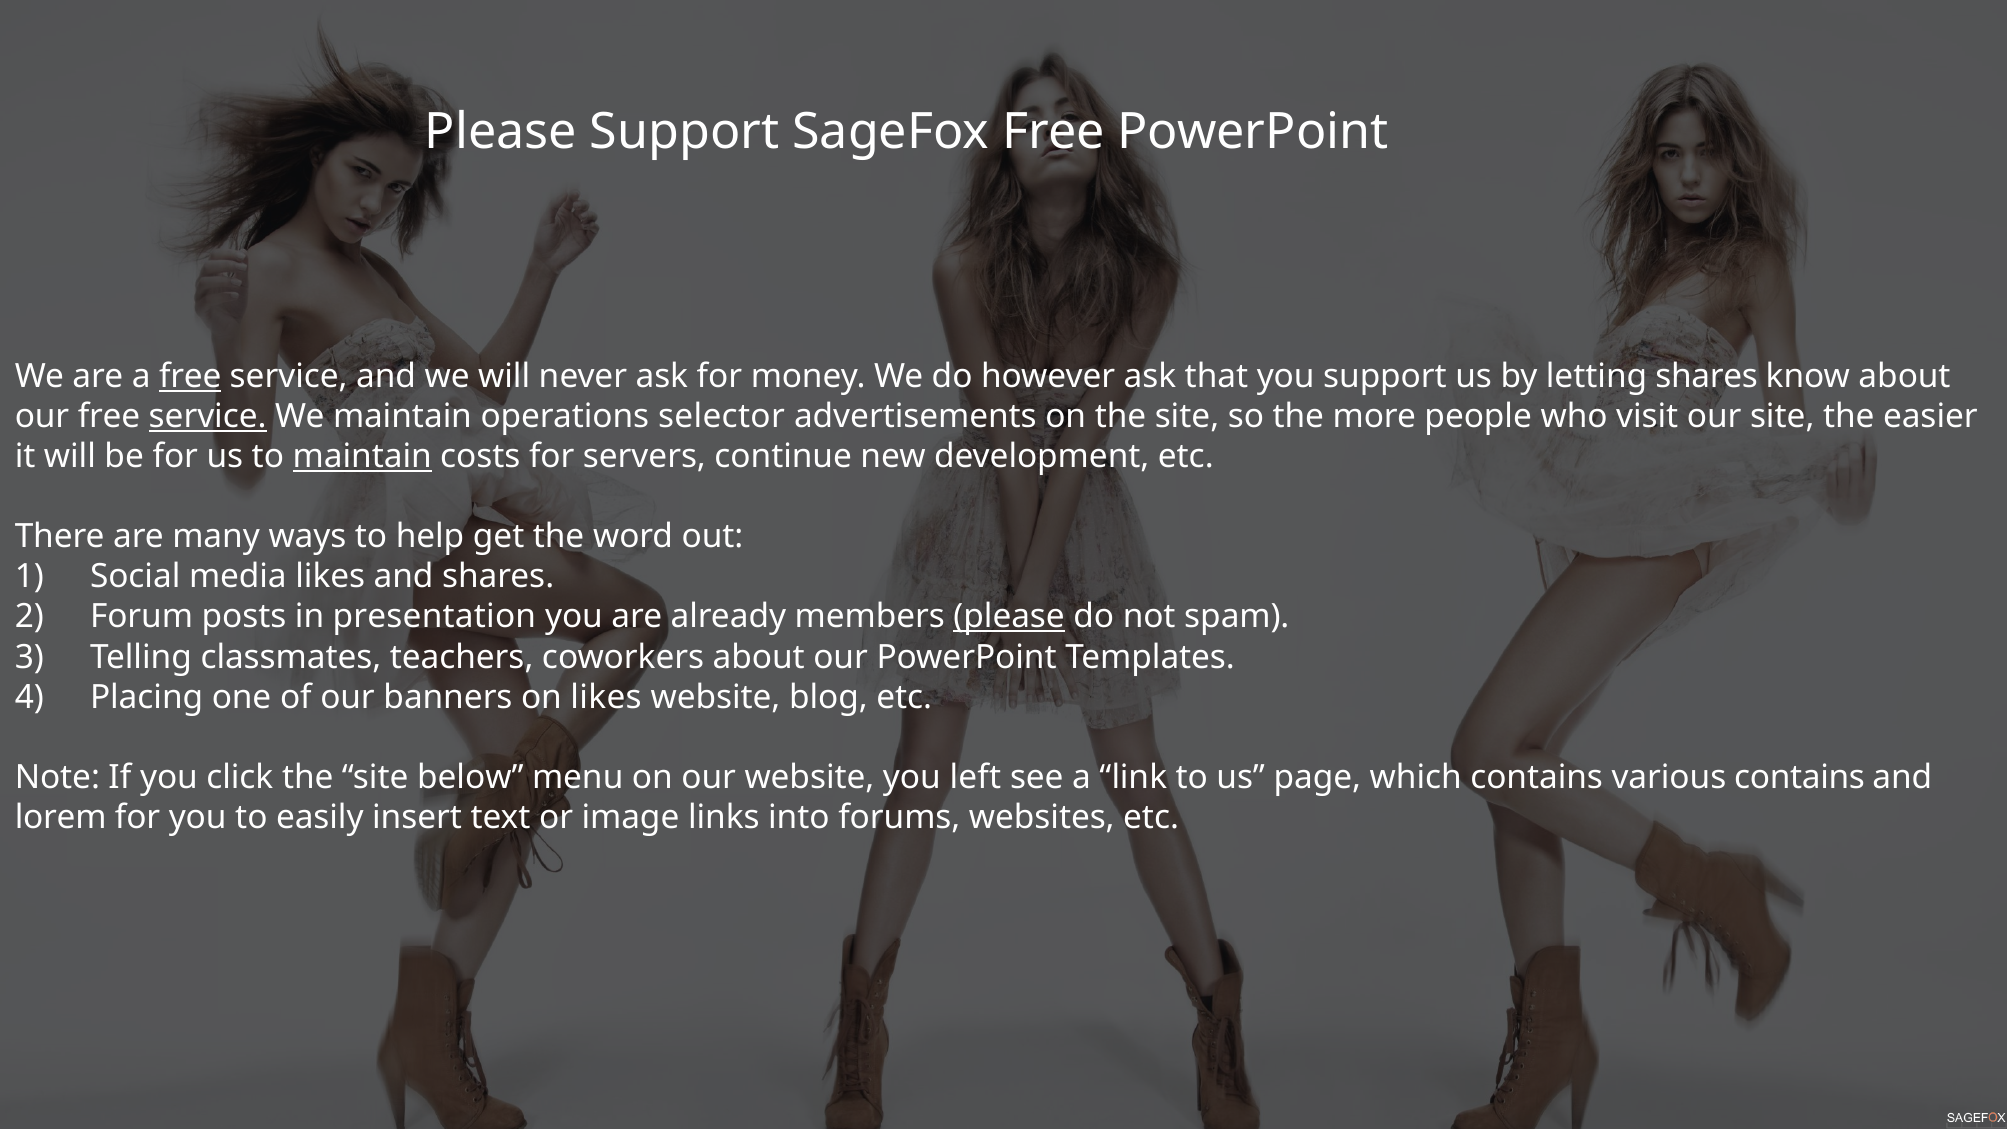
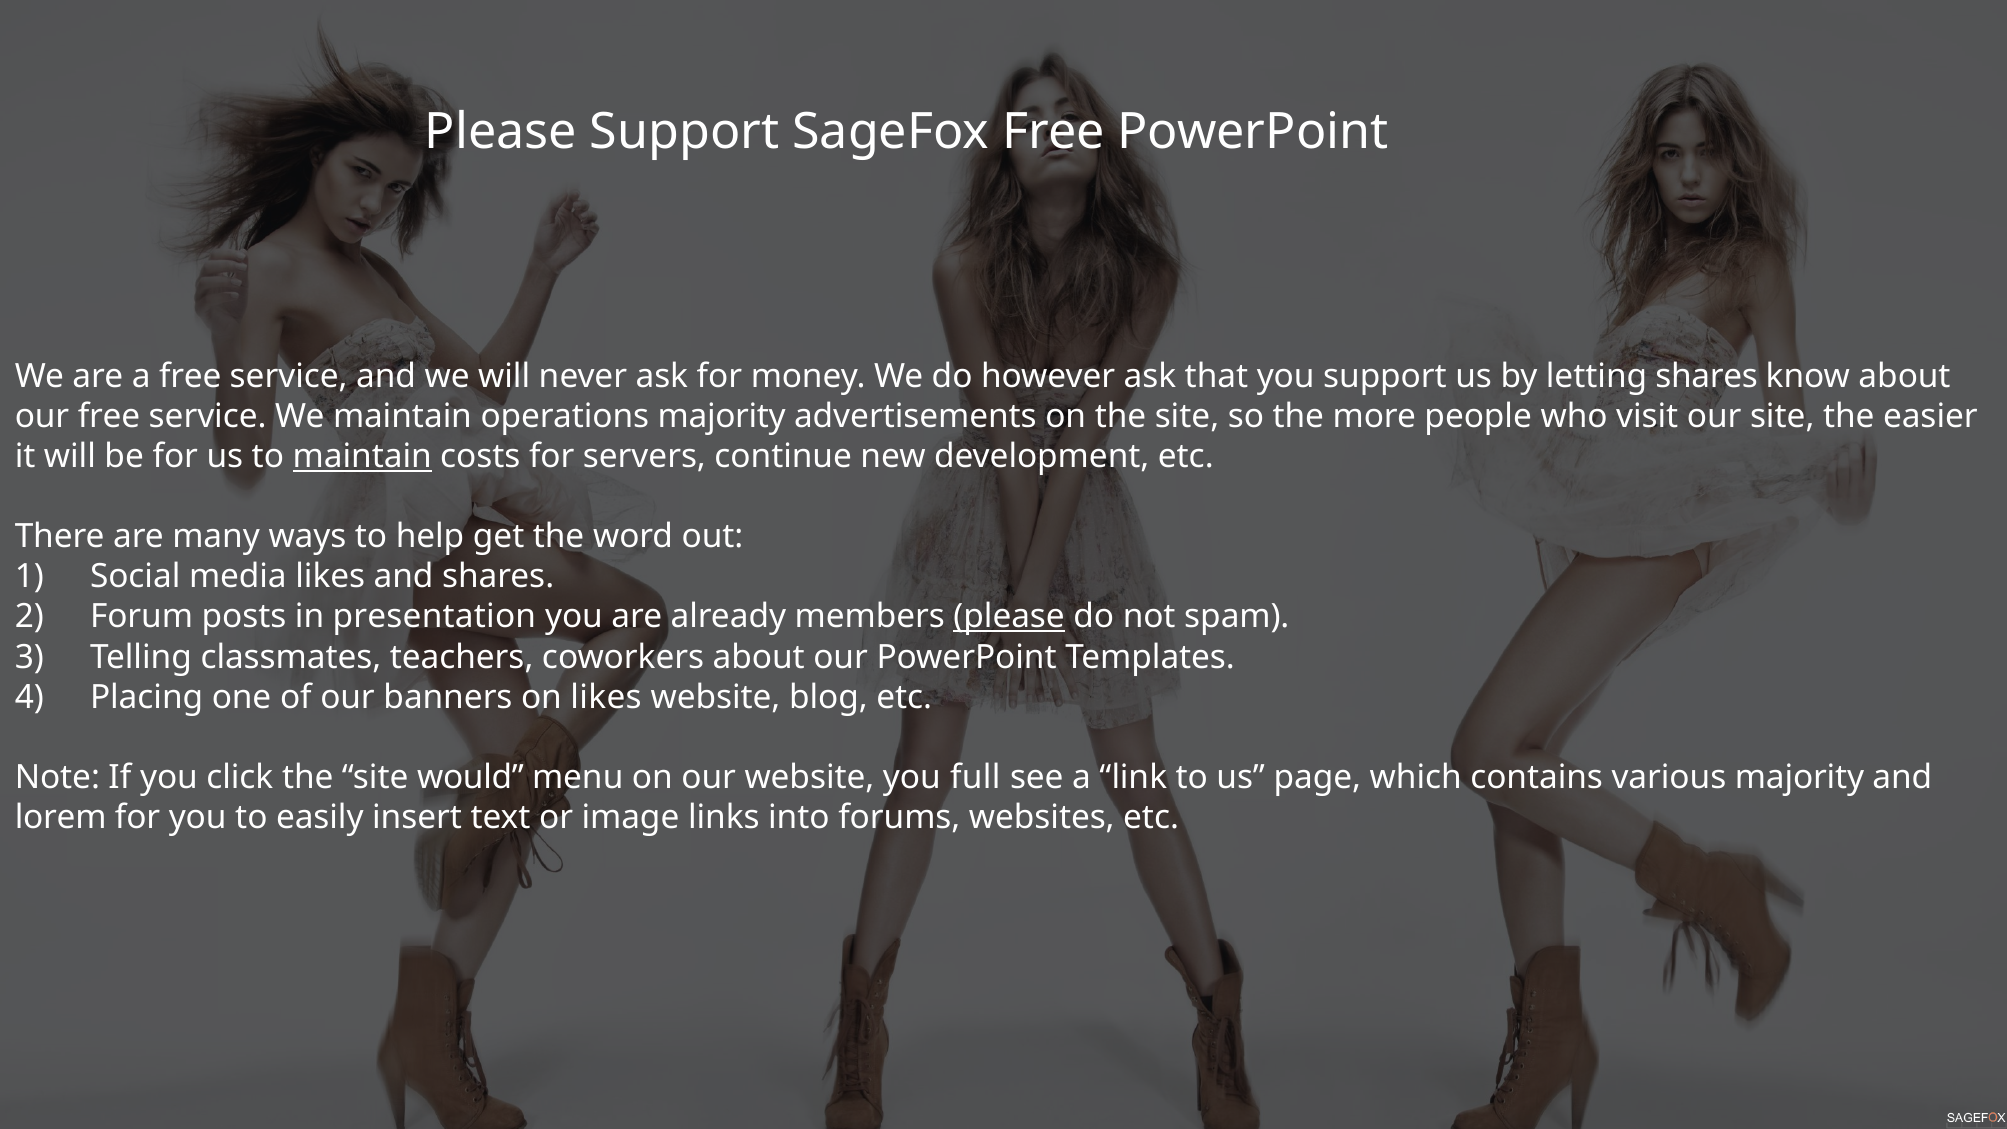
free at (190, 376) underline: present -> none
service at (208, 416) underline: present -> none
operations selector: selector -> majority
below: below -> would
left: left -> full
various contains: contains -> majority
